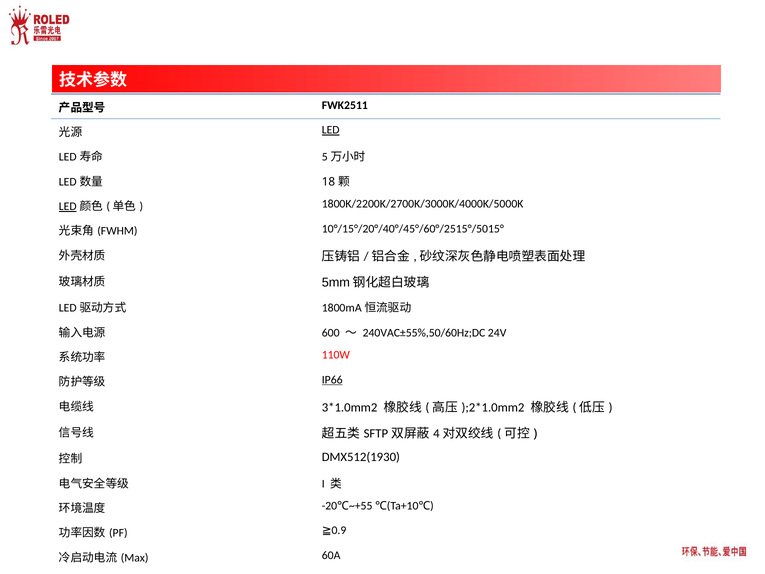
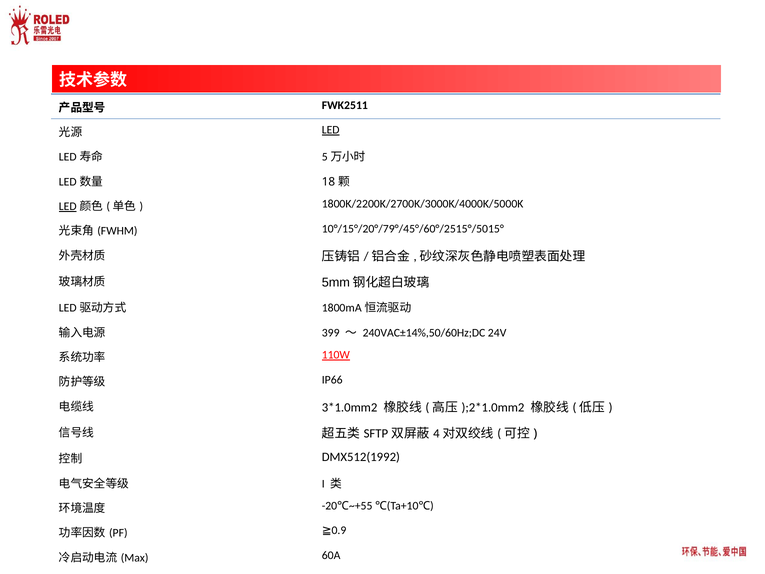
10°/15°/20°/40°/45°/60°/2515°/5015°: 10°/15°/20°/40°/45°/60°/2515°/5015° -> 10°/15°/20°/79°/45°/60°/2515°/5015°
600: 600 -> 399
240VAC±55%,50/60Hz;DC: 240VAC±55%,50/60Hz;DC -> 240VAC±14%,50/60Hz;DC
110W underline: none -> present
IP66 underline: present -> none
DMX512(1930: DMX512(1930 -> DMX512(1992
